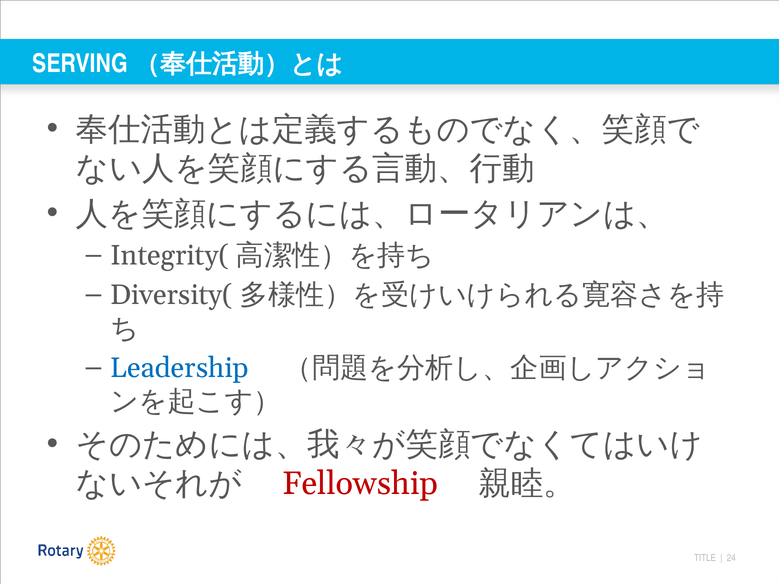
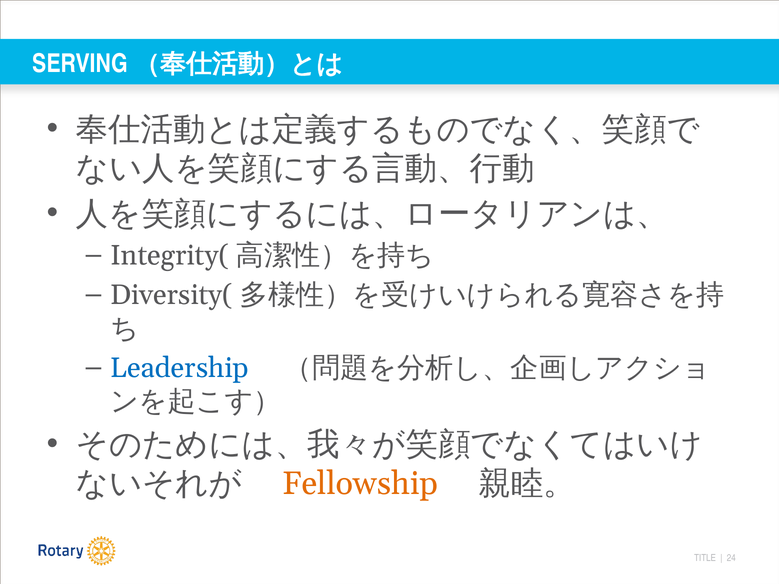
Fellowship colour: red -> orange
